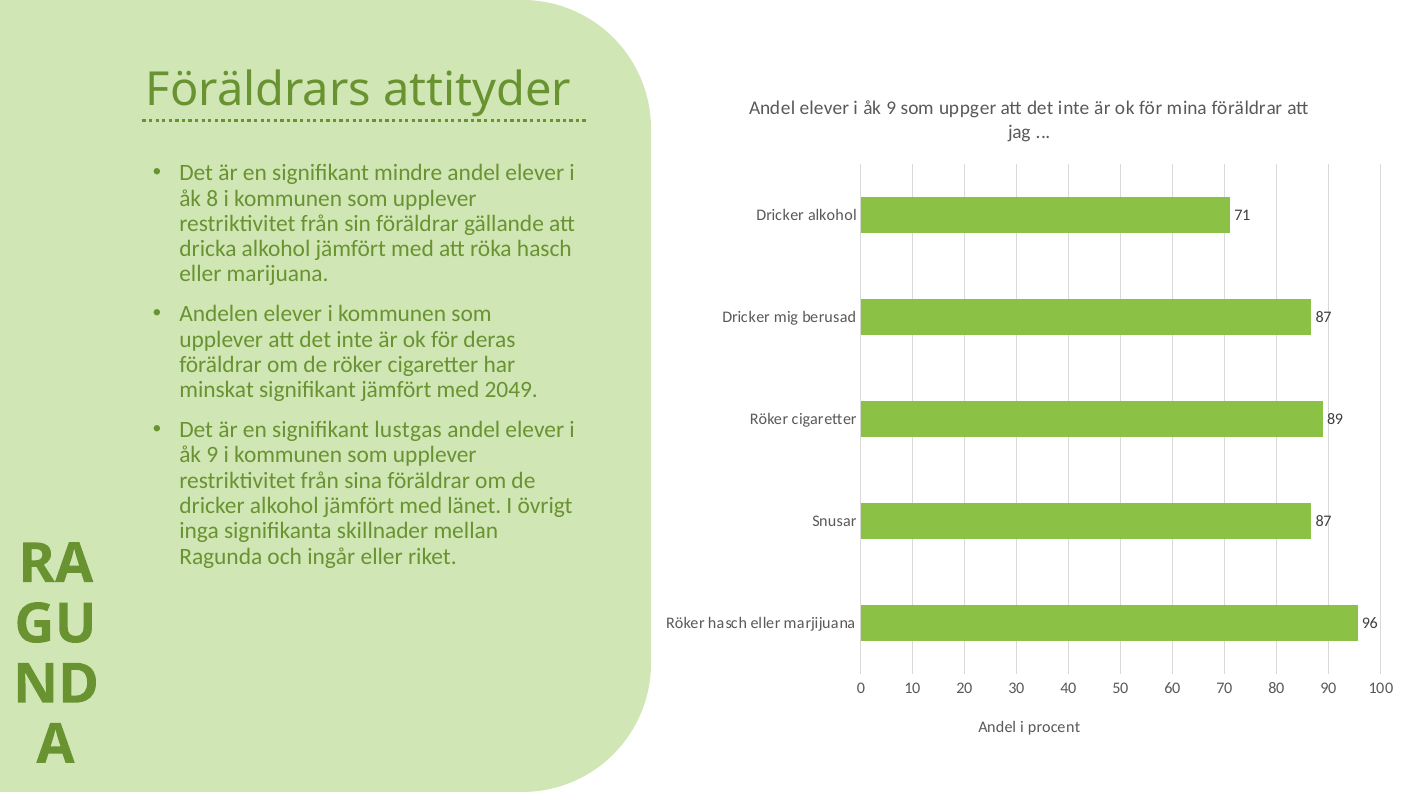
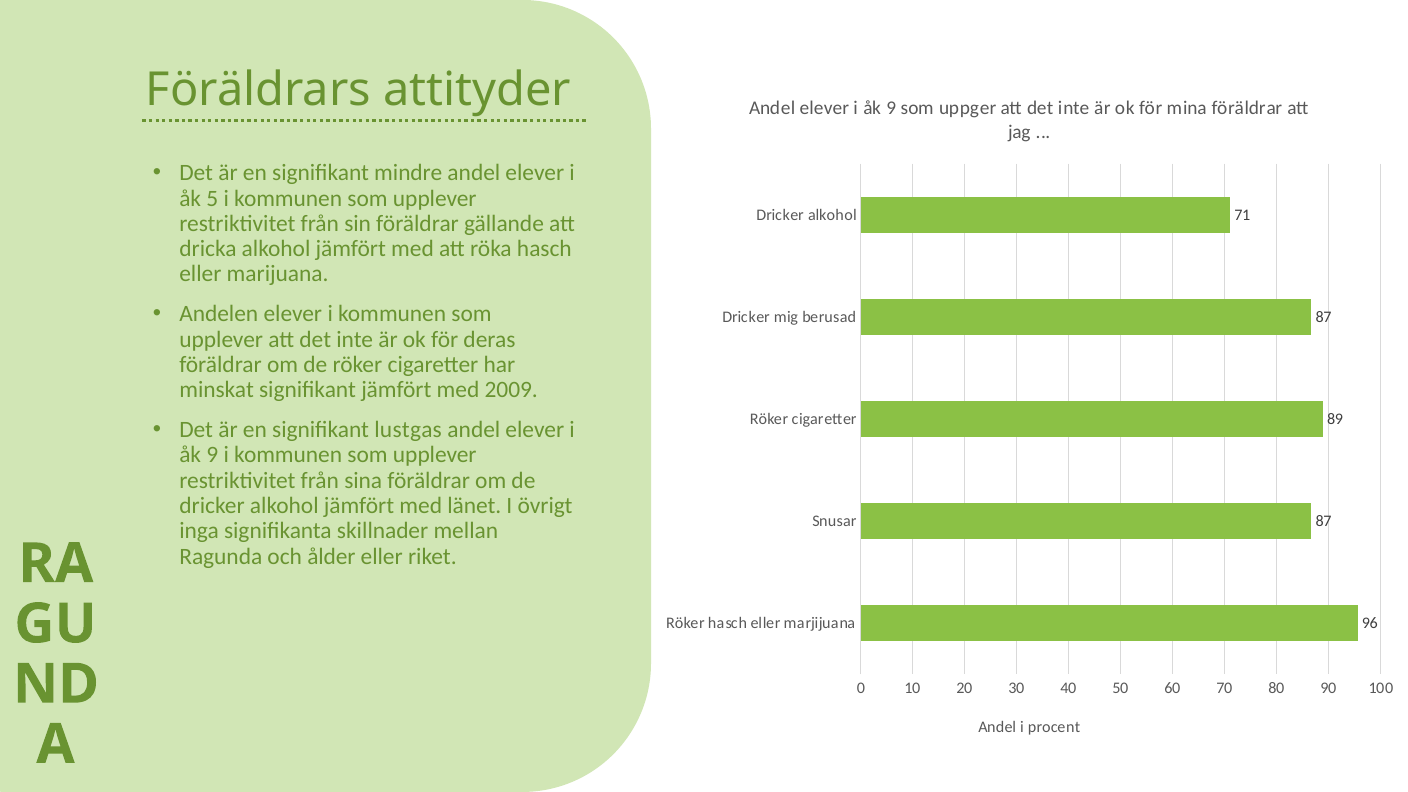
8: 8 -> 5
2049: 2049 -> 2009
ingår: ingår -> ålder
